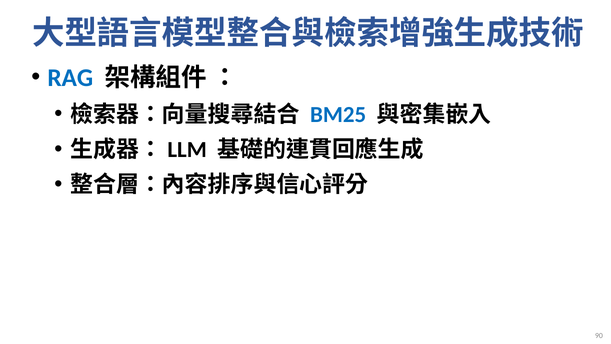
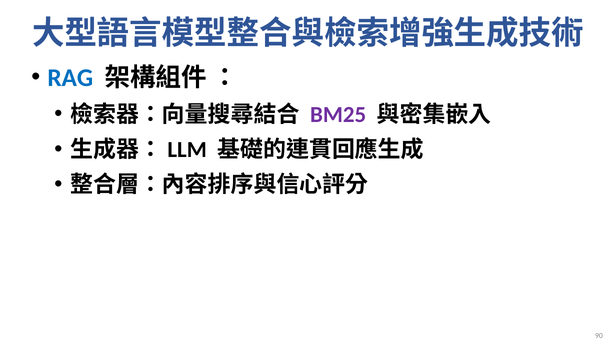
BM25 colour: blue -> purple
